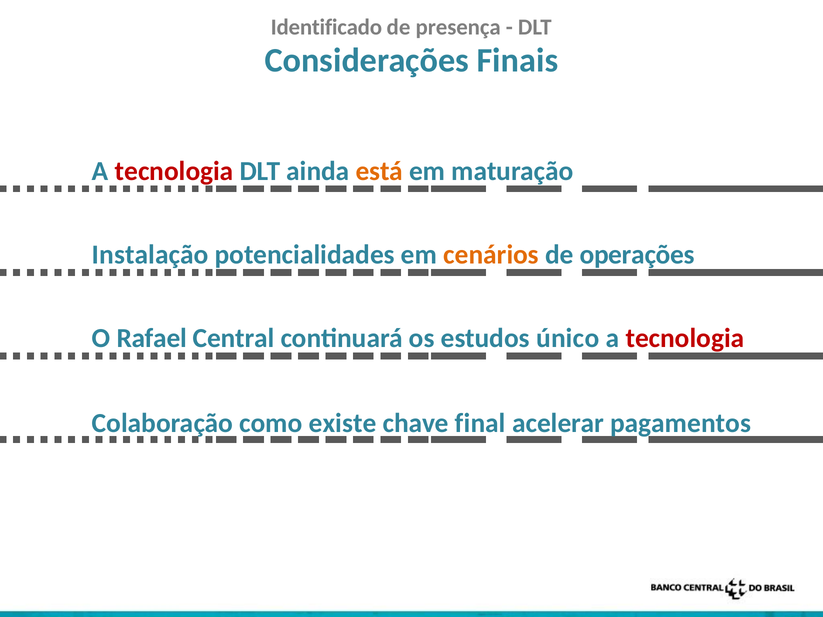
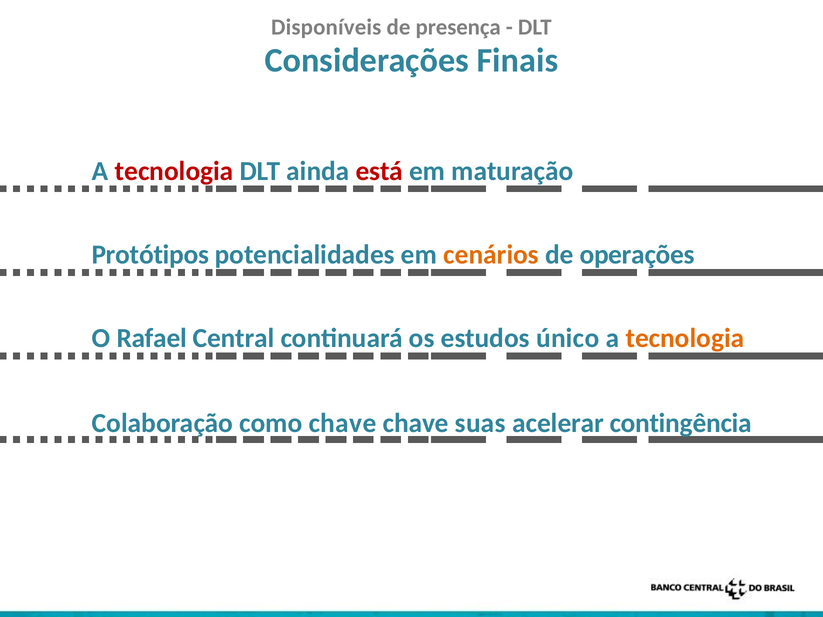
Identificado: Identificado -> Disponíveis
está colour: orange -> red
Instalação: Instalação -> Protótipos
tecnologia at (685, 338) colour: red -> orange
como existe: existe -> chave
final: final -> suas
pagamentos: pagamentos -> contingência
